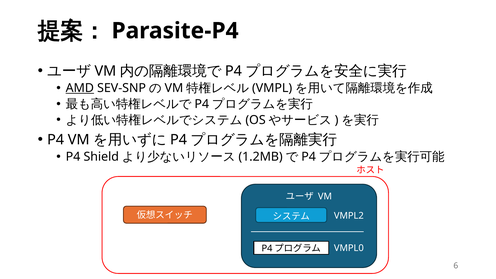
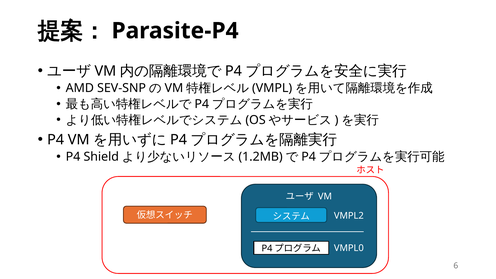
AMD underline: present -> none
